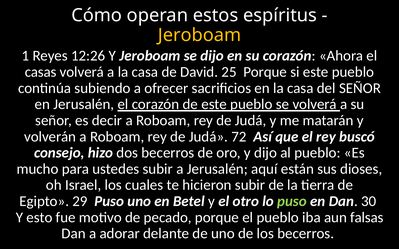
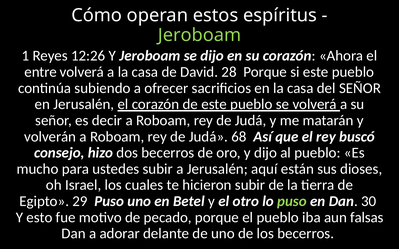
Jeroboam at (200, 35) colour: yellow -> light green
casas: casas -> entre
25: 25 -> 28
72: 72 -> 68
